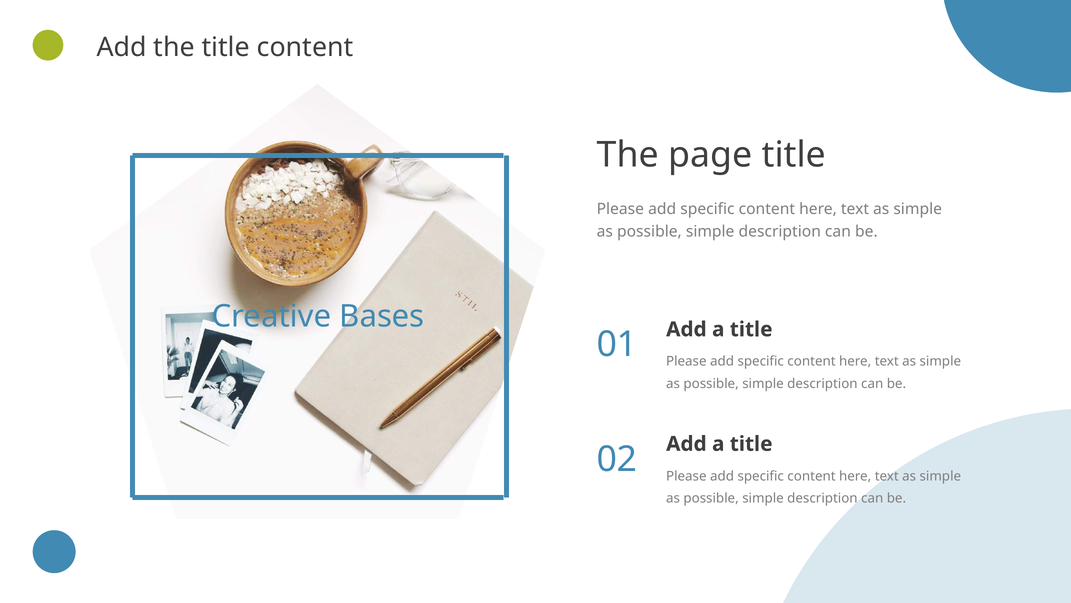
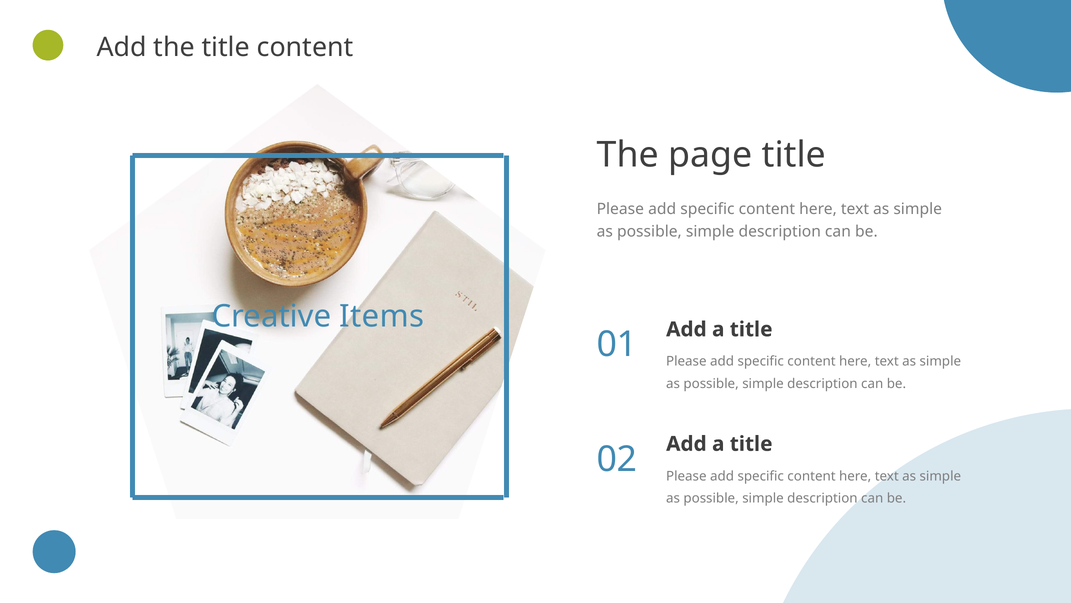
Bases: Bases -> Items
